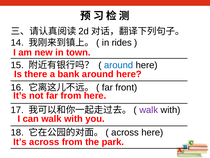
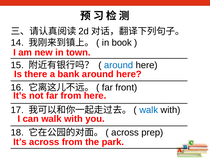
rides: rides -> book
walk at (149, 110) colour: purple -> blue
across here: here -> prep
